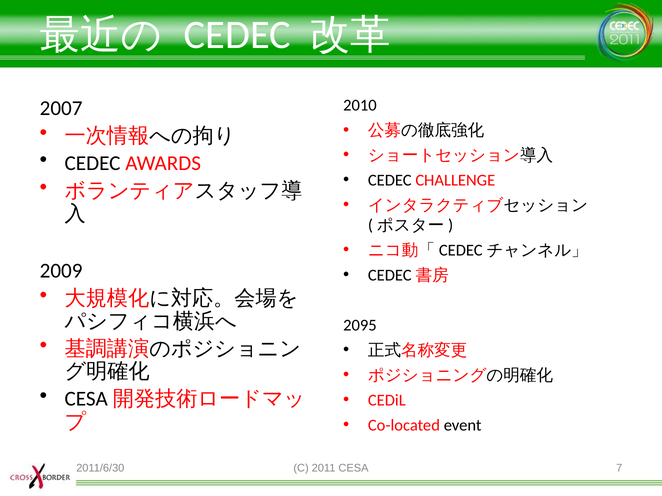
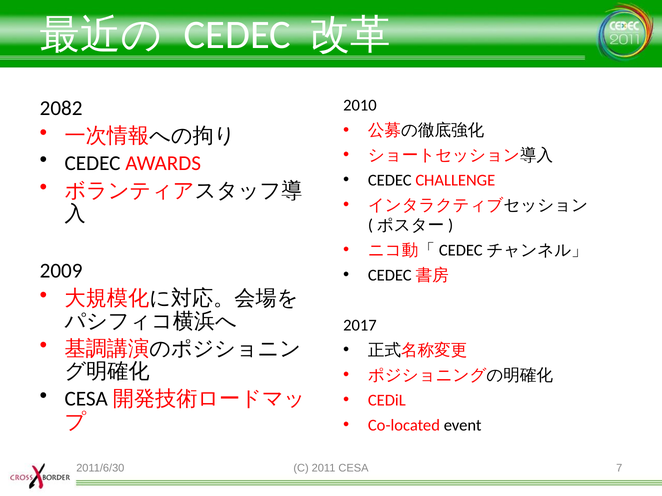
2007: 2007 -> 2082
2095: 2095 -> 2017
